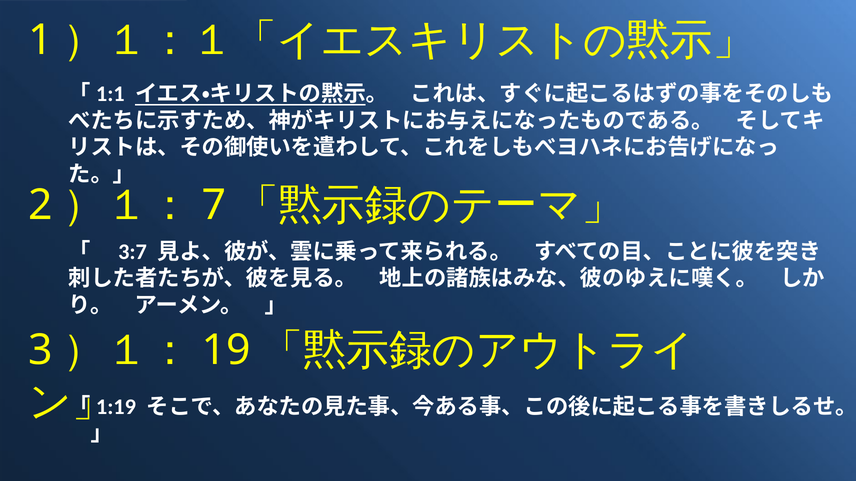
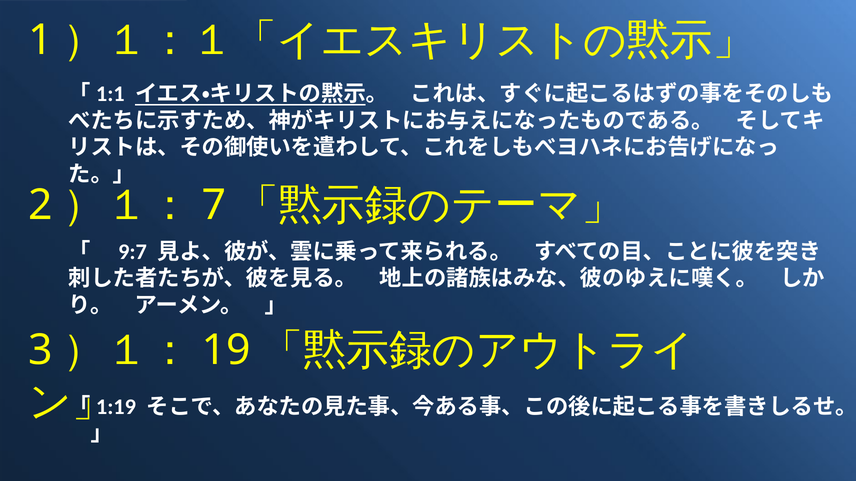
3:7: 3:7 -> 9:7
